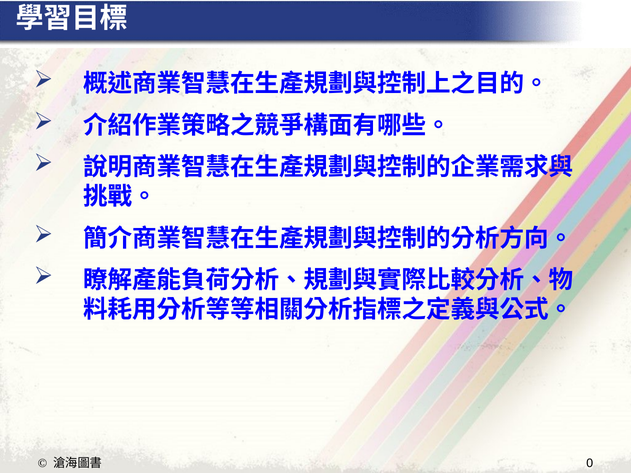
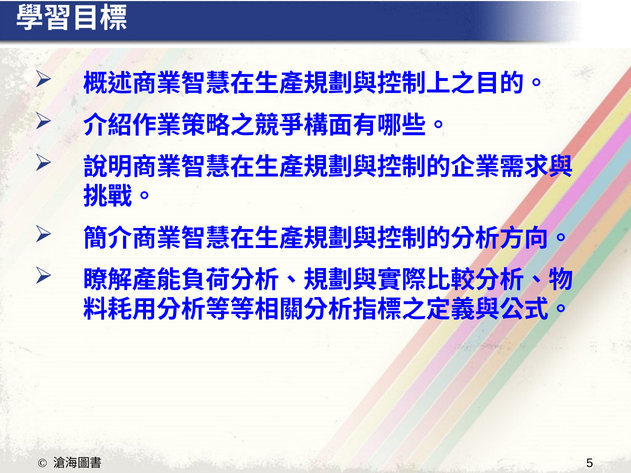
0: 0 -> 5
